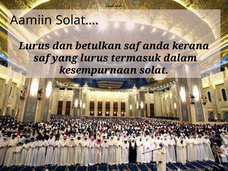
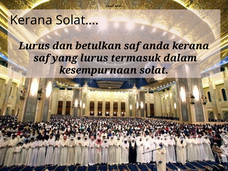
Aamiin at (31, 20): Aamiin -> Kerana
